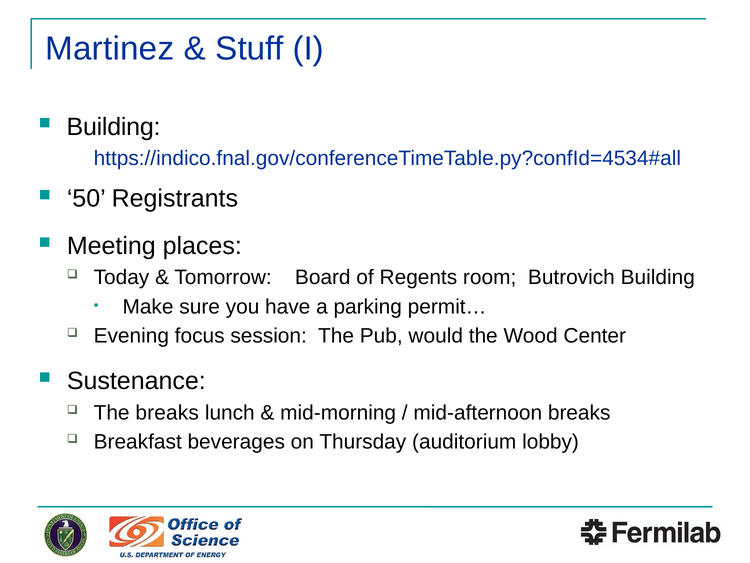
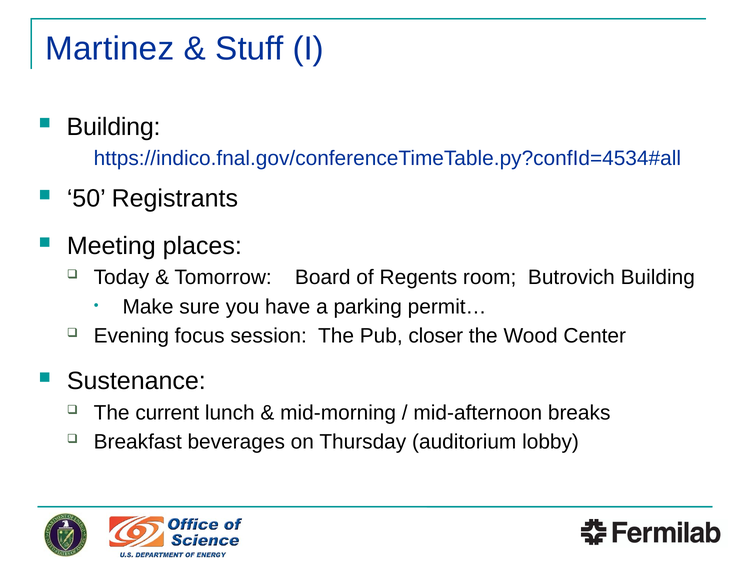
would: would -> closer
The breaks: breaks -> current
